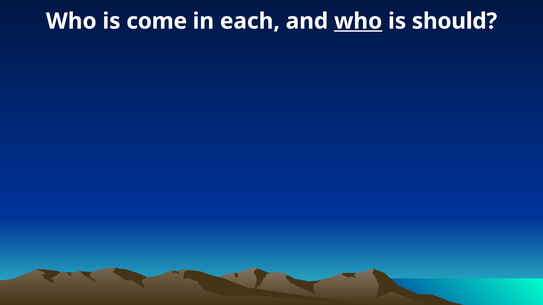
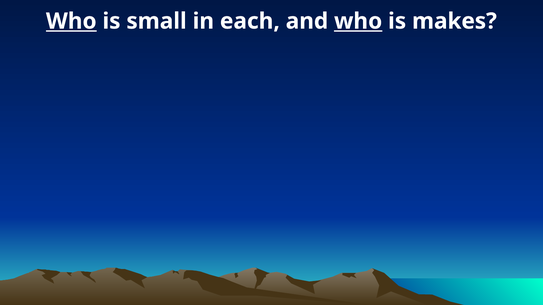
Who at (71, 21) underline: none -> present
come: come -> small
should: should -> makes
